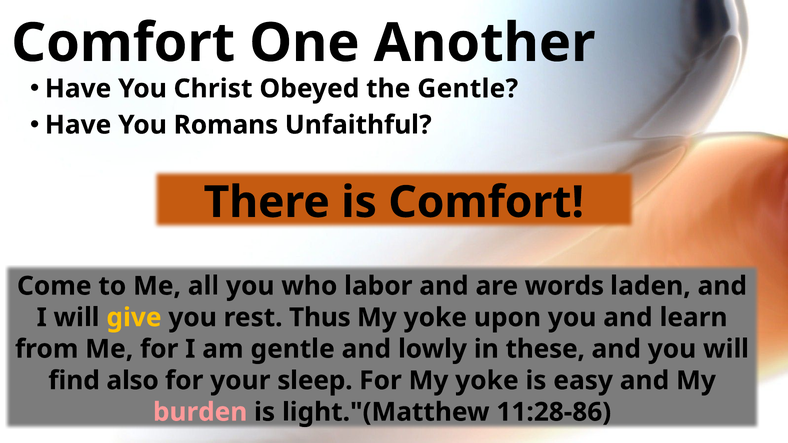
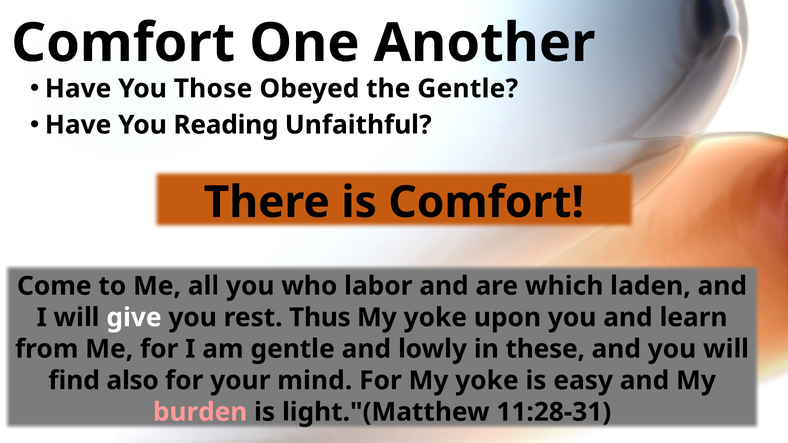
Christ: Christ -> Those
Romans: Romans -> Reading
words: words -> which
give colour: yellow -> white
sleep: sleep -> mind
11:28-86: 11:28-86 -> 11:28-31
